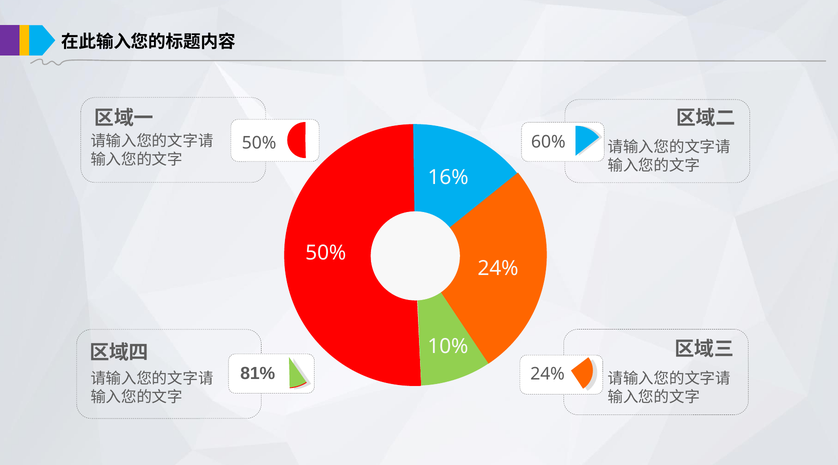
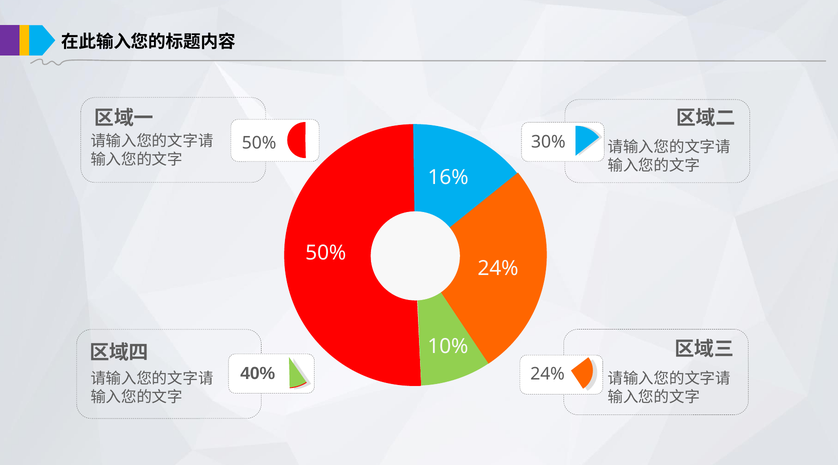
60%: 60% -> 30%
81%: 81% -> 40%
